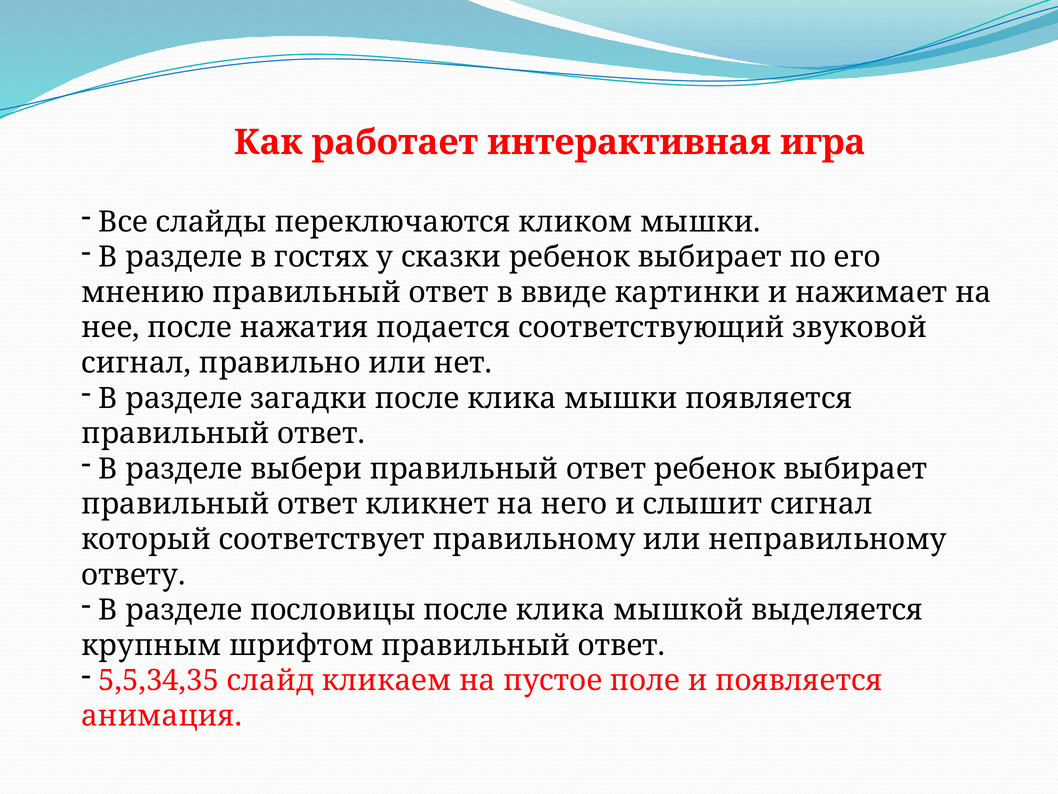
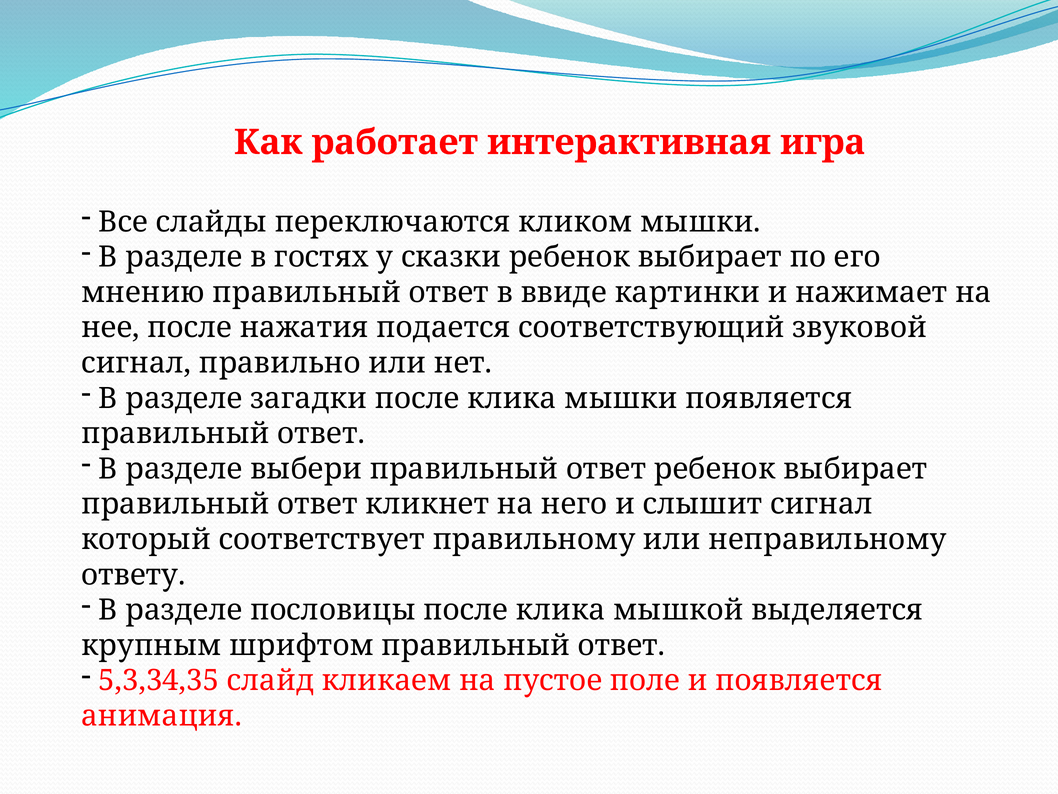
5,5,34,35: 5,5,34,35 -> 5,3,34,35
